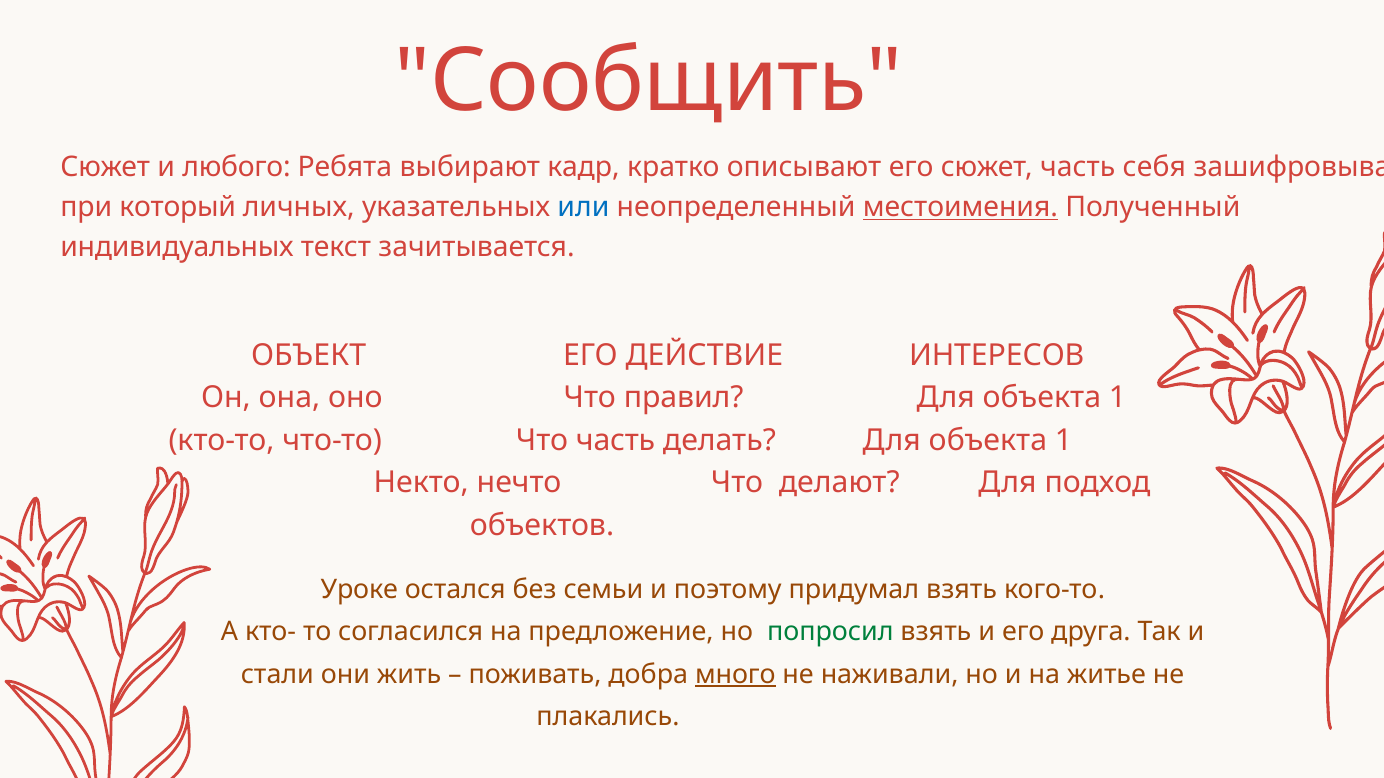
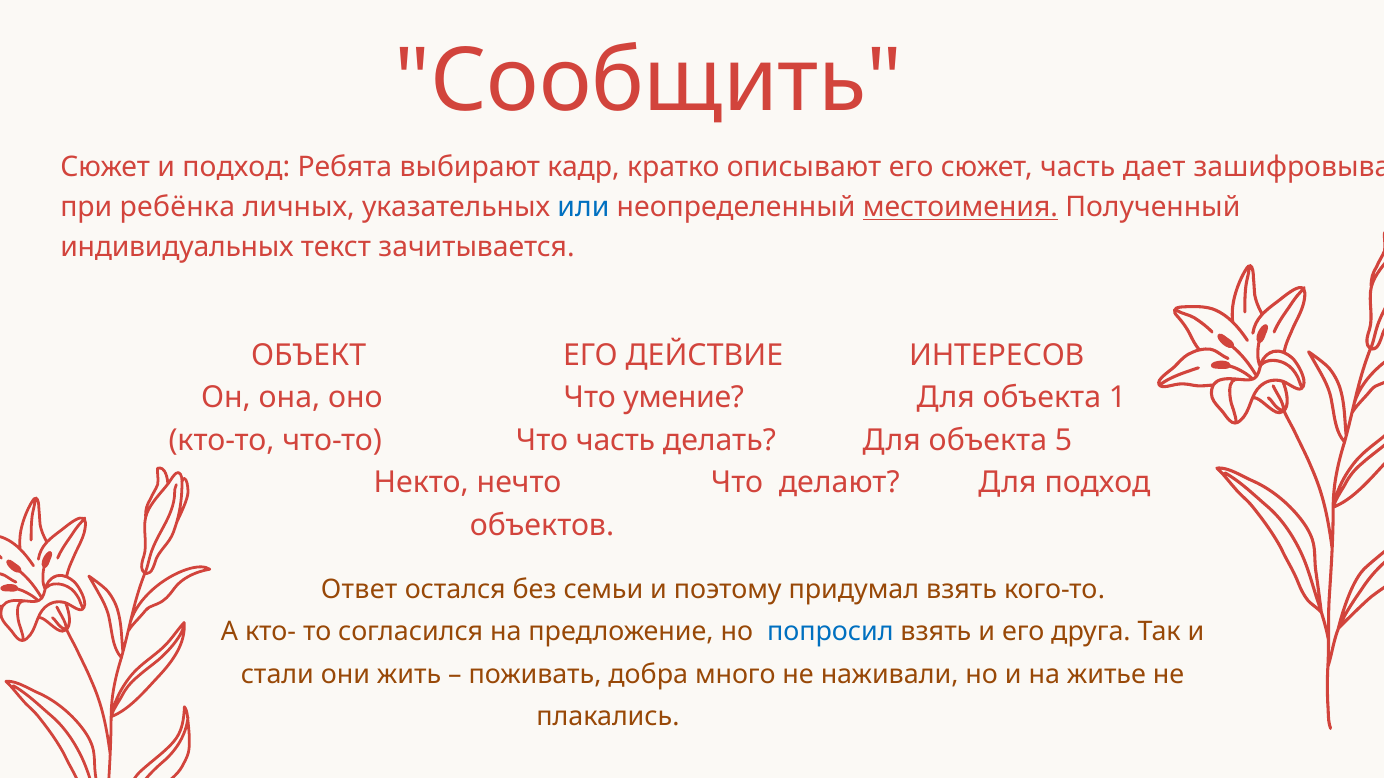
и любого: любого -> подход
себя: себя -> дает
который: который -> ребёнка
правил: правил -> умение
делать Для объекта 1: 1 -> 5
Уроке: Уроке -> Ответ
попросил colour: green -> blue
много underline: present -> none
